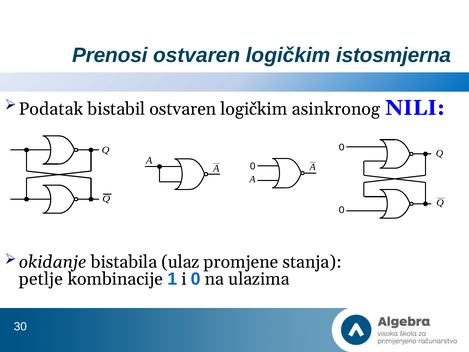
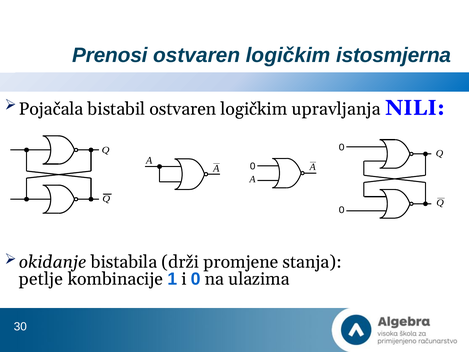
Podatak: Podatak -> Pojačala
asinkronog: asinkronog -> upravljanja
ulaz: ulaz -> drži
